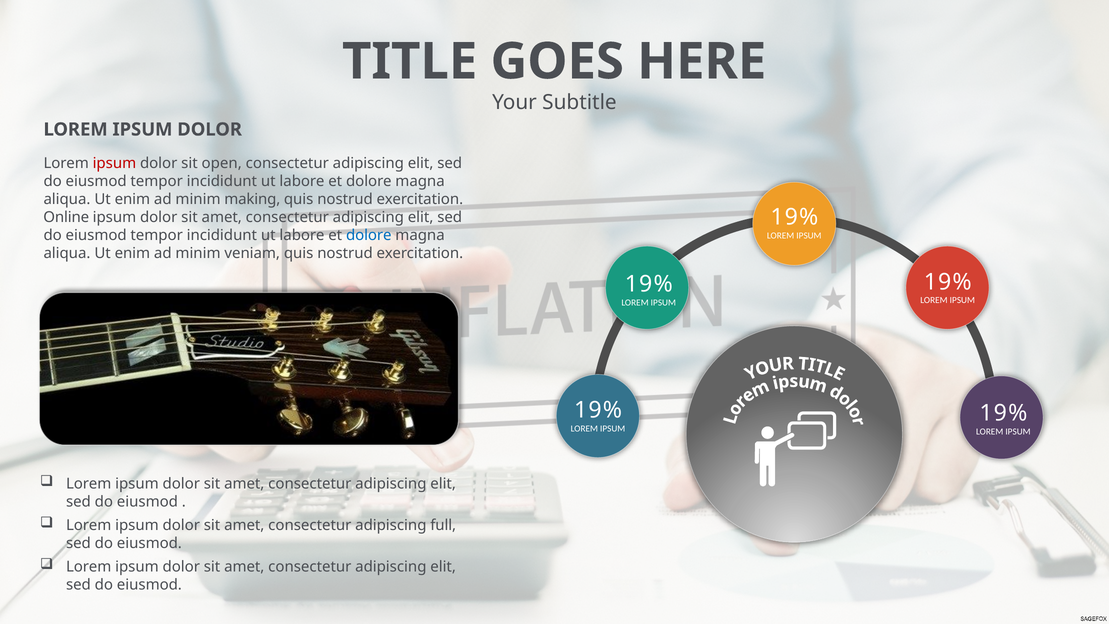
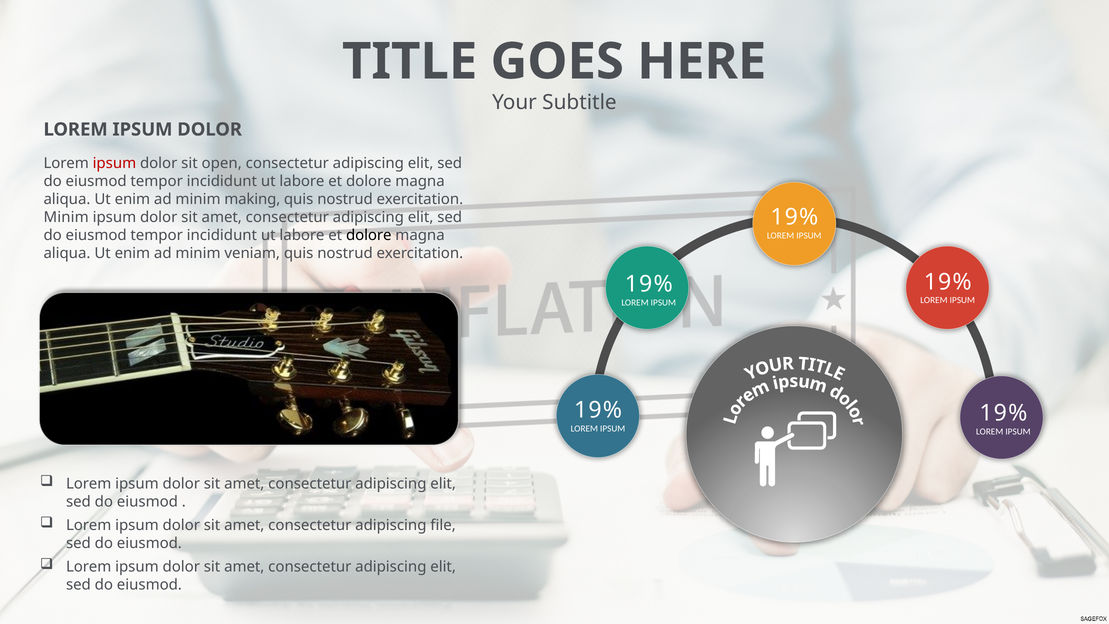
Online at (66, 217): Online -> Minim
dolore at (369, 235) colour: blue -> black
full: full -> file
